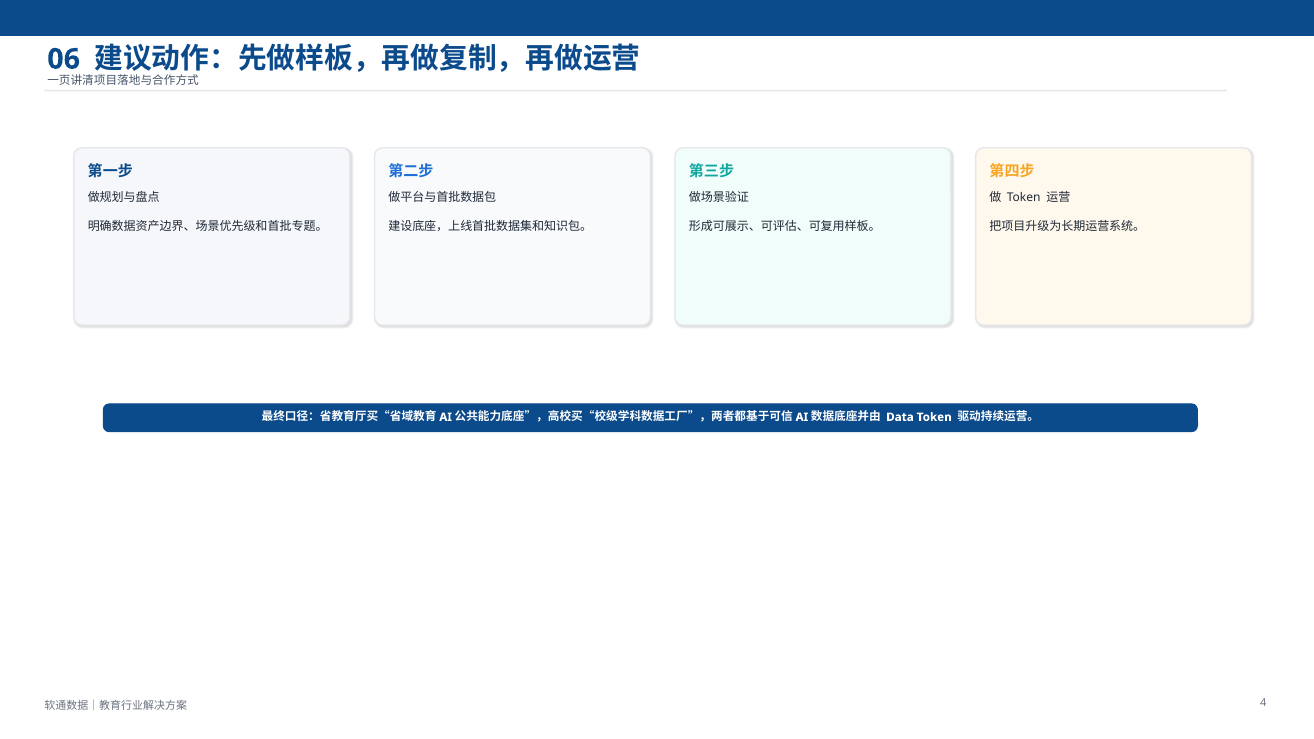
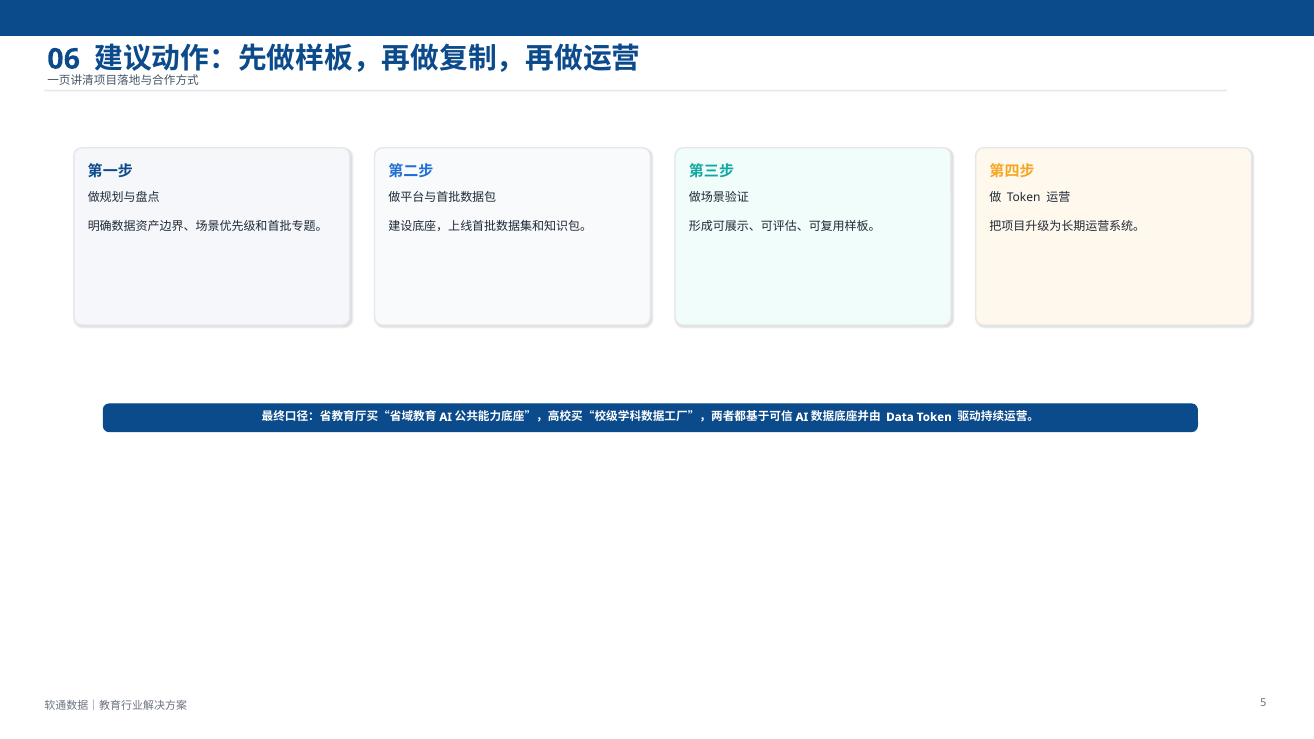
4: 4 -> 5
